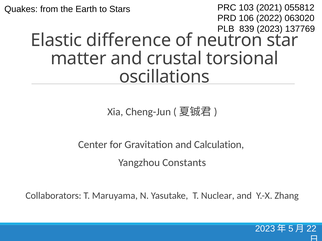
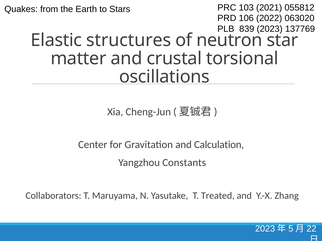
difference: difference -> structures
Nuclear: Nuclear -> Treated
